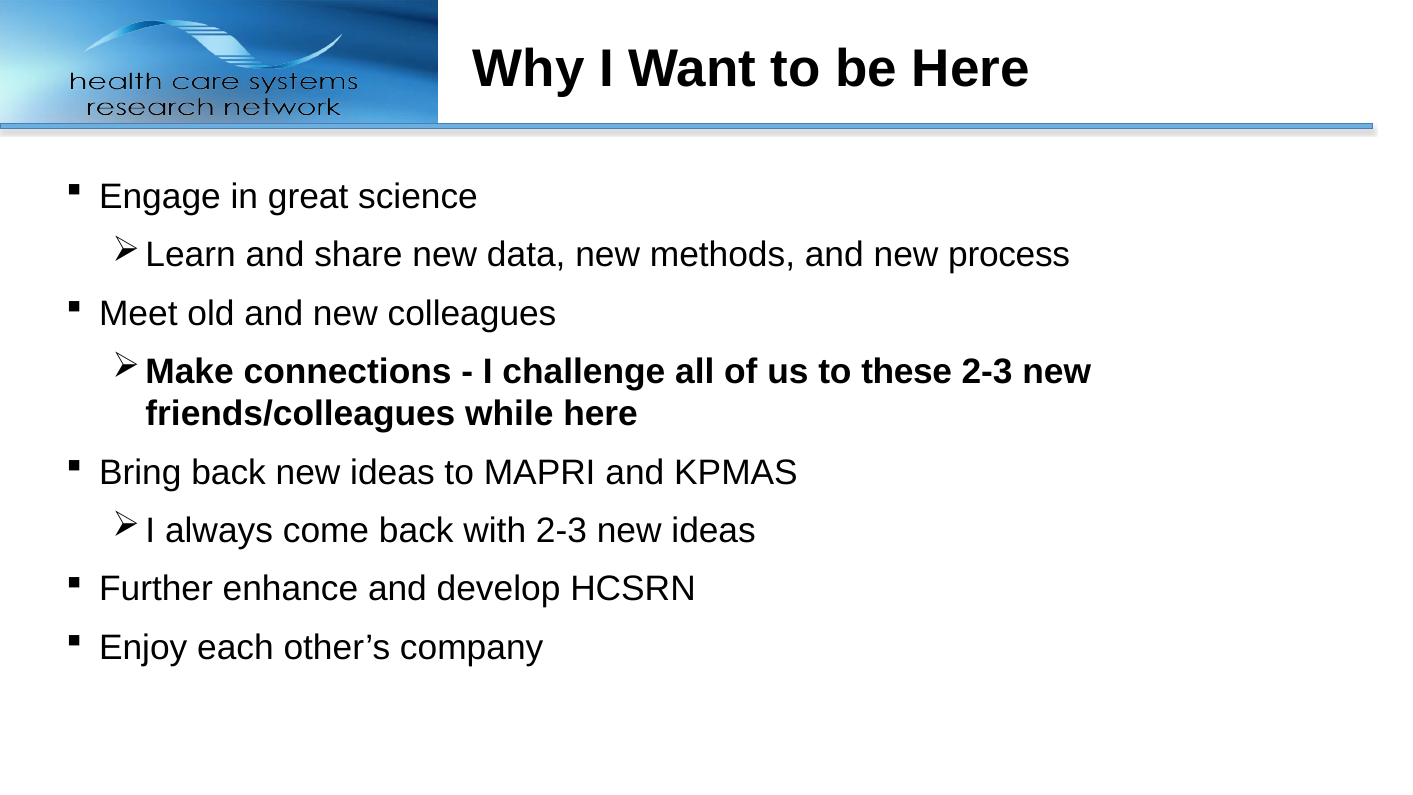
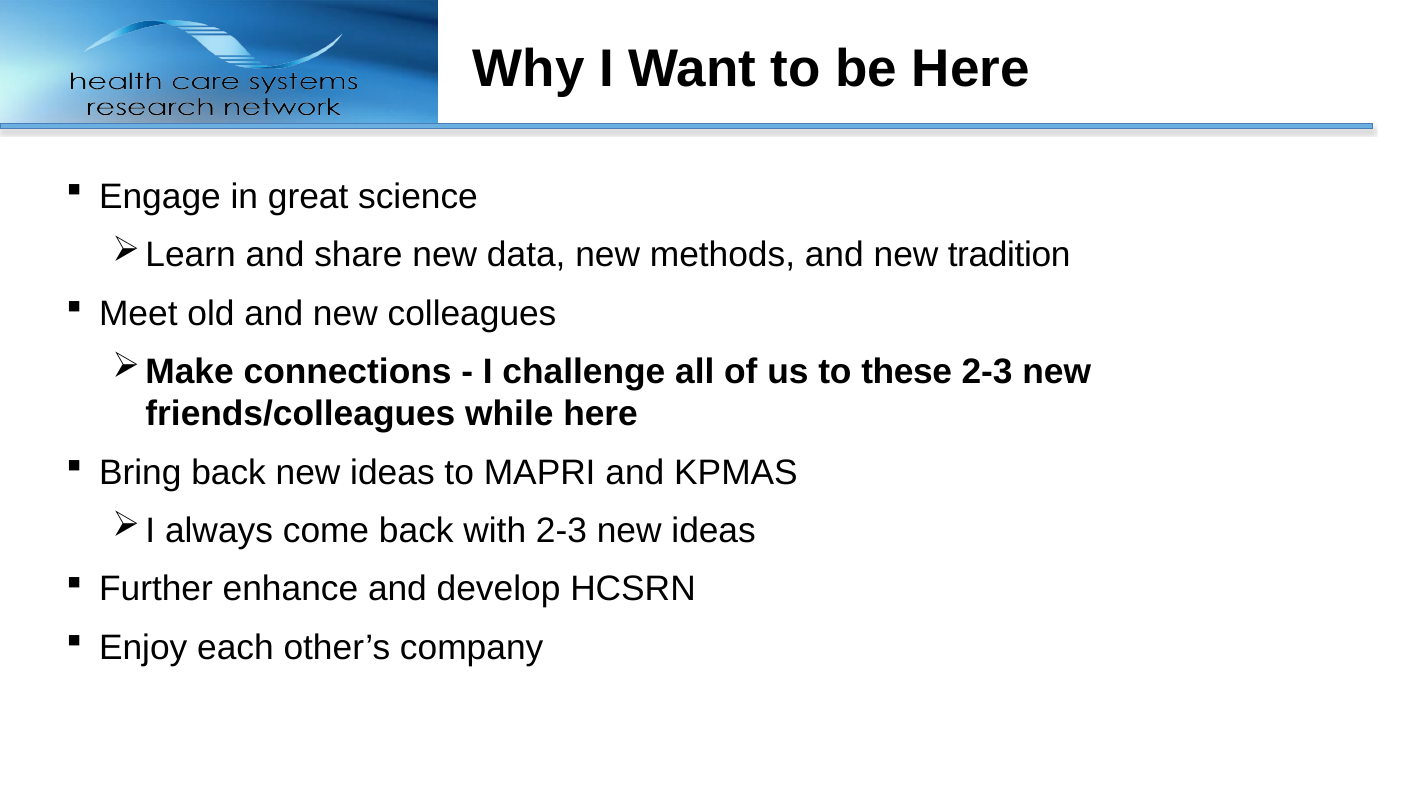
process: process -> tradition
